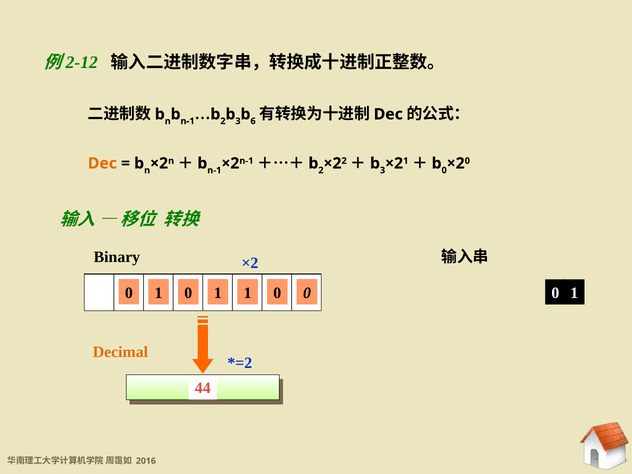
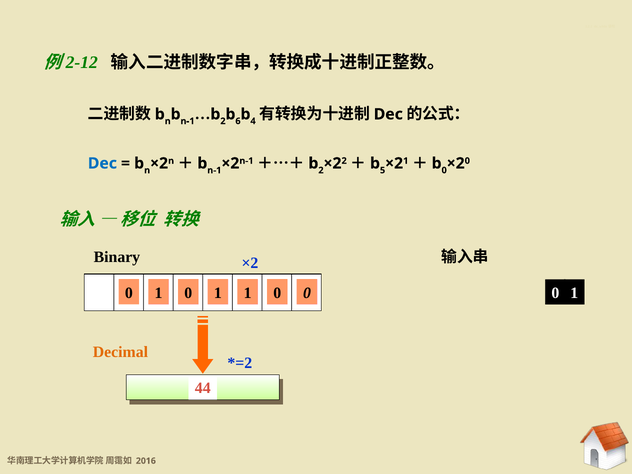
3 at (238, 121): 3 -> 6
6: 6 -> 4
Dec at (102, 163) colour: orange -> blue
3 at (383, 170): 3 -> 5
